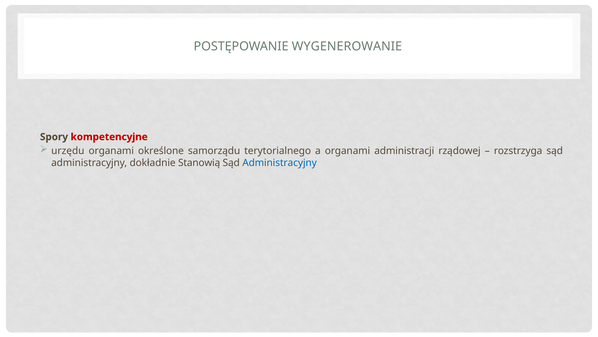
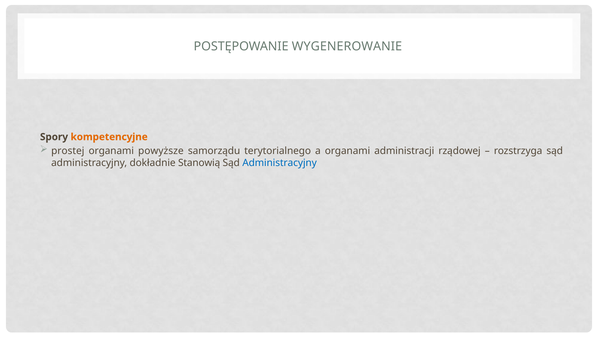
kompetencyjne colour: red -> orange
urzędu: urzędu -> prostej
określone: określone -> powyższe
